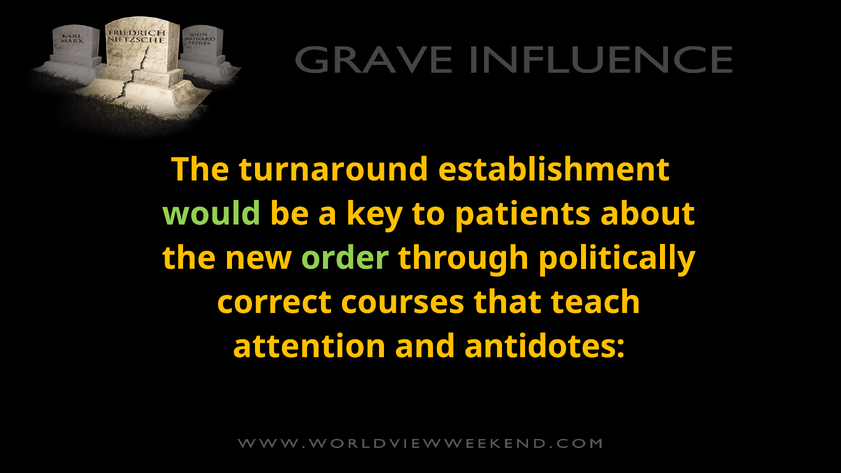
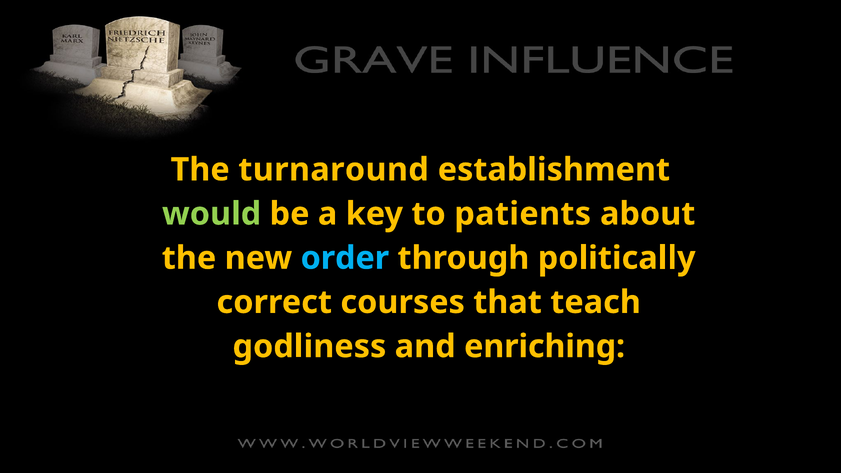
order colour: light green -> light blue
attention: attention -> godliness
antidotes: antidotes -> enriching
